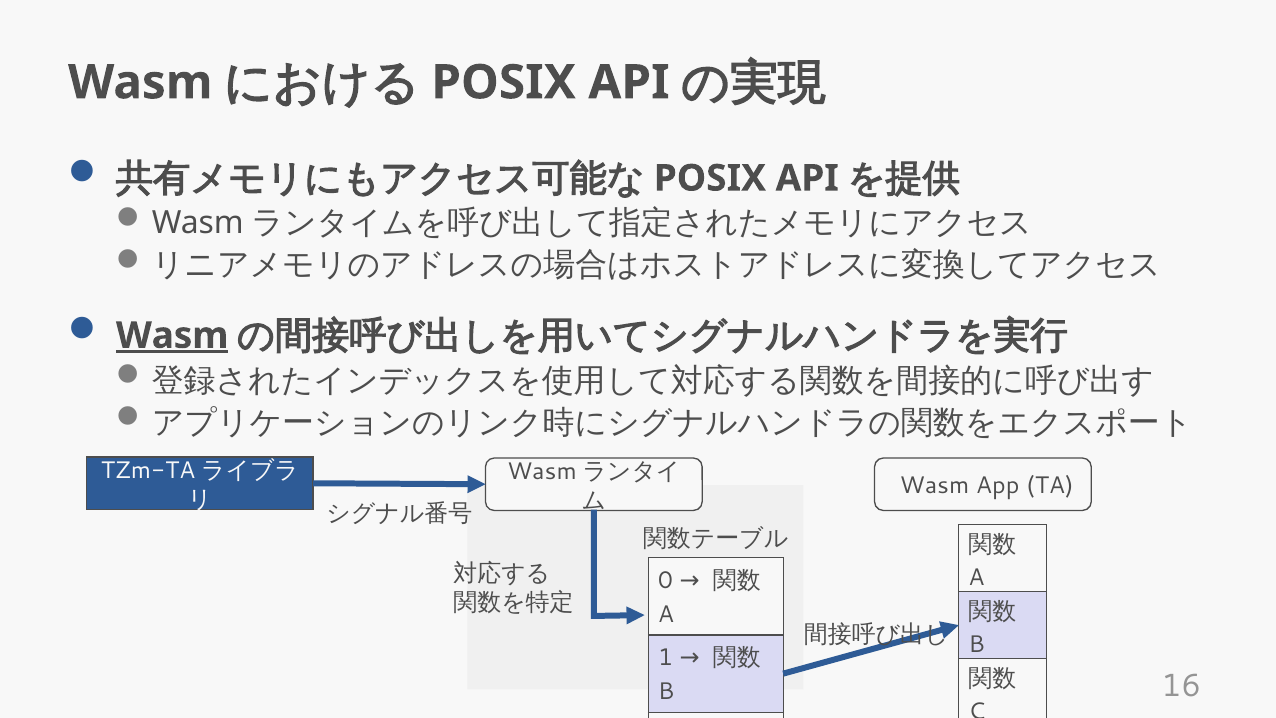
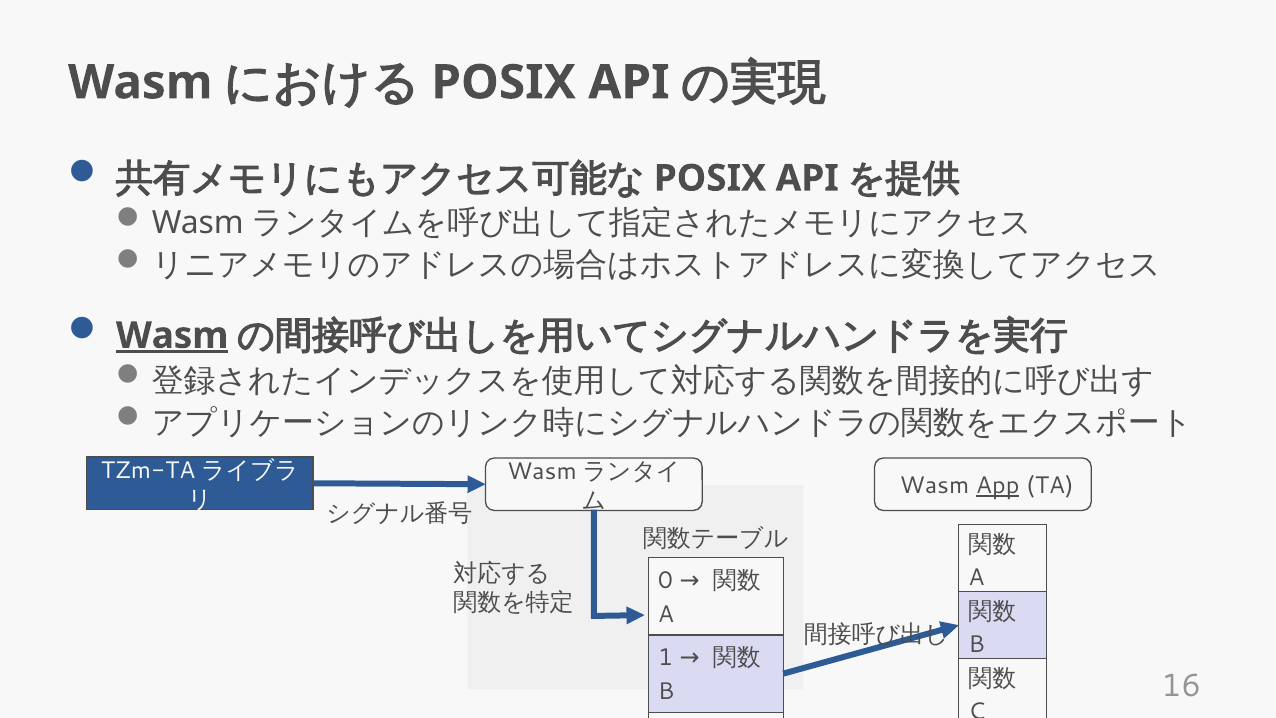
App underline: none -> present
